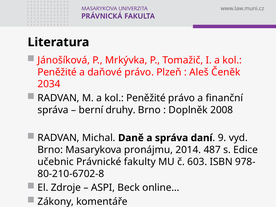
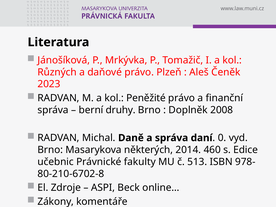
Peněžité at (57, 72): Peněžité -> Různých
2034: 2034 -> 2023
9: 9 -> 0
pronájmu: pronájmu -> některých
487: 487 -> 460
603: 603 -> 513
